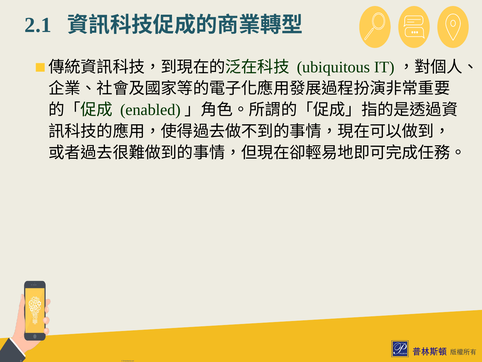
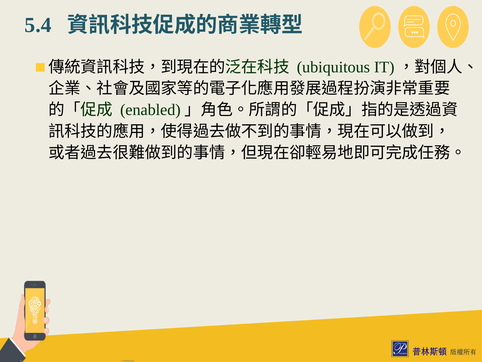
2.1: 2.1 -> 5.4
